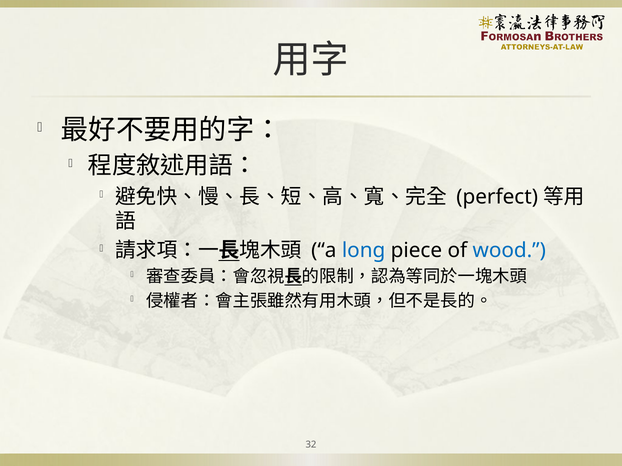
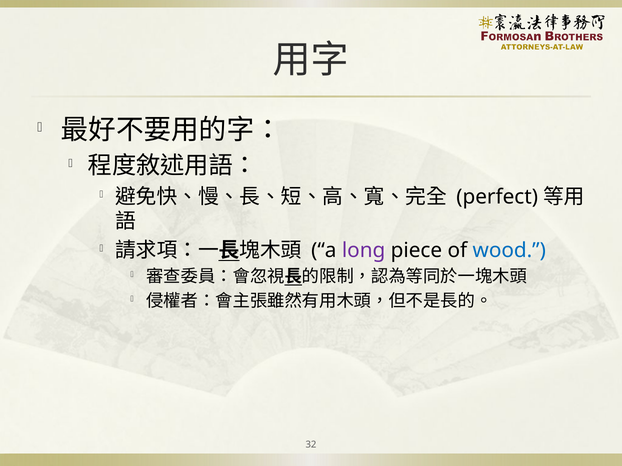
long colour: blue -> purple
